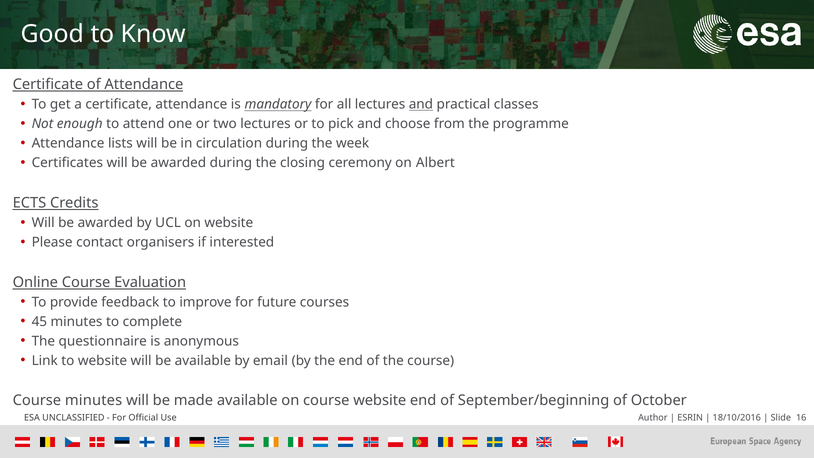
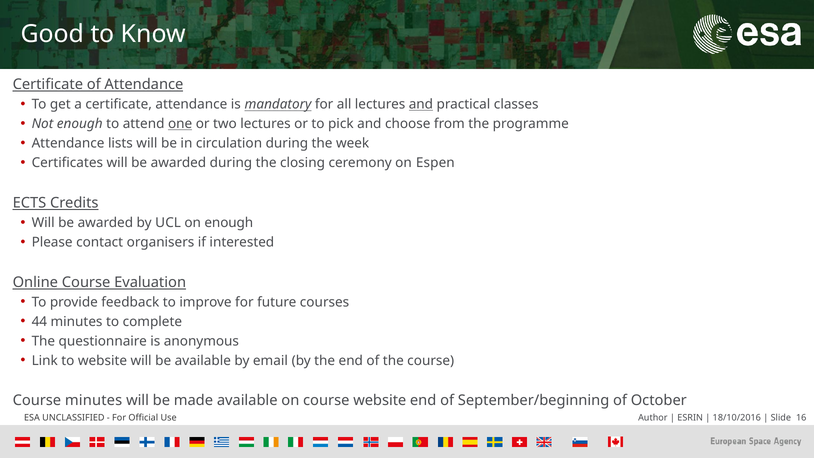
one underline: none -> present
Albert: Albert -> Espen
on website: website -> enough
45: 45 -> 44
